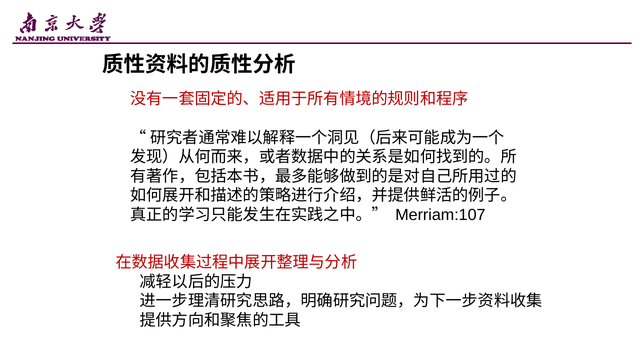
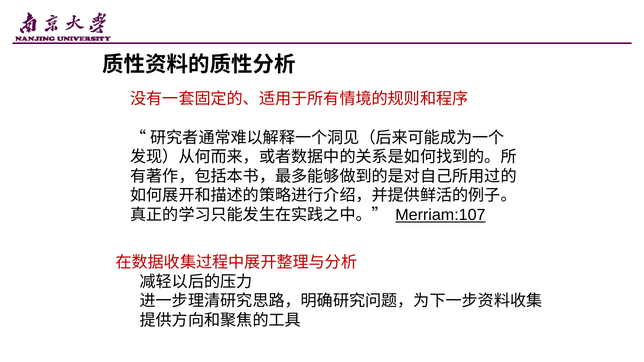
Merriam:107 underline: none -> present
